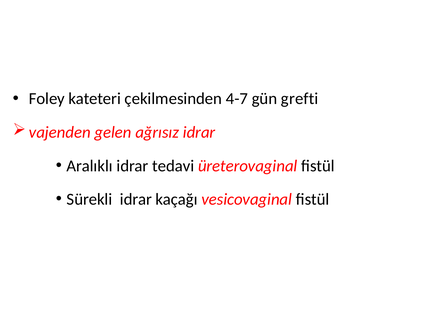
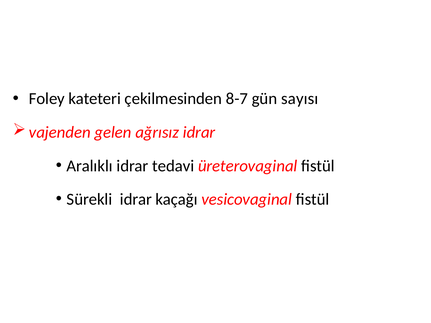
4-7: 4-7 -> 8-7
grefti: grefti -> sayısı
